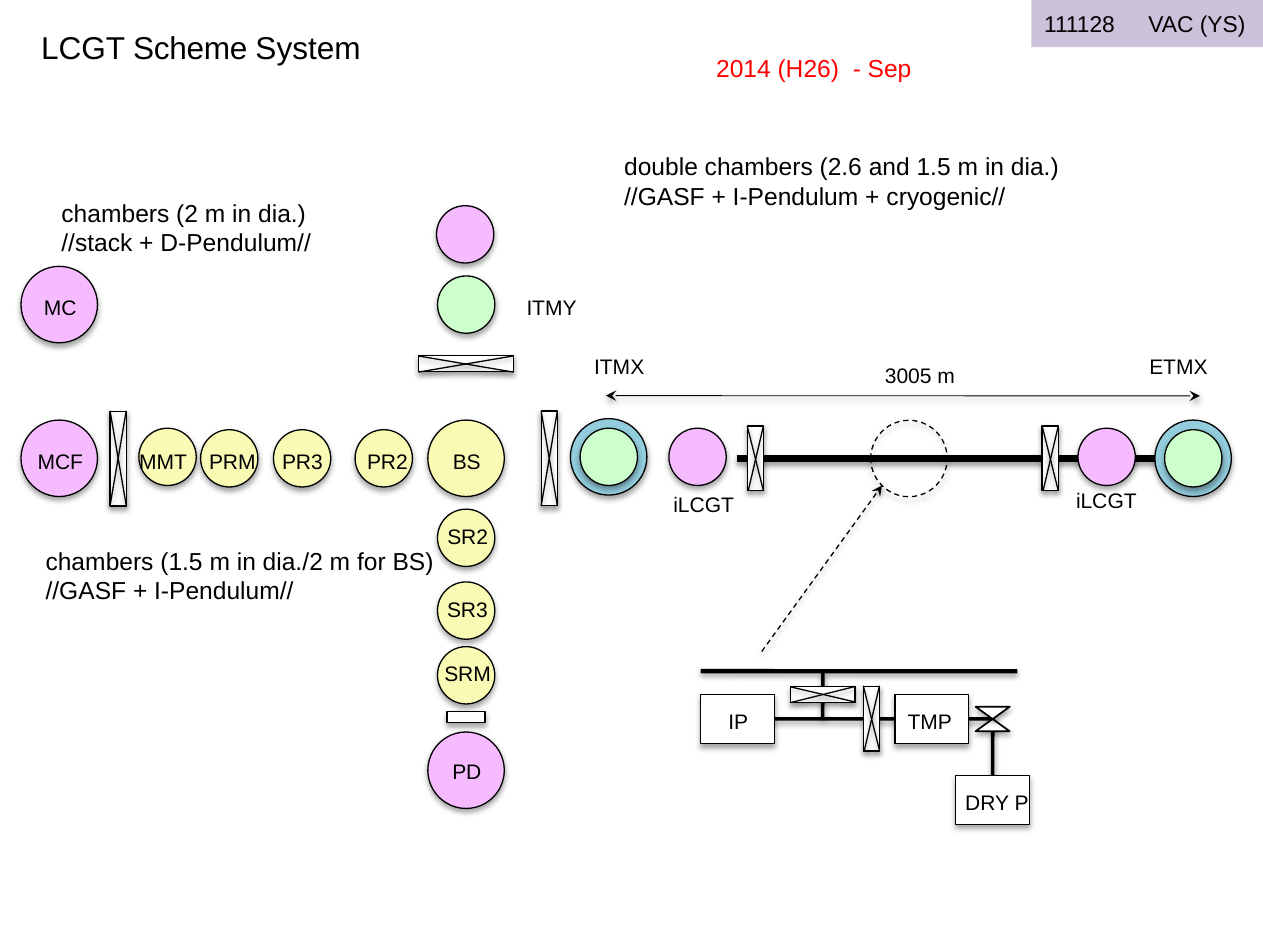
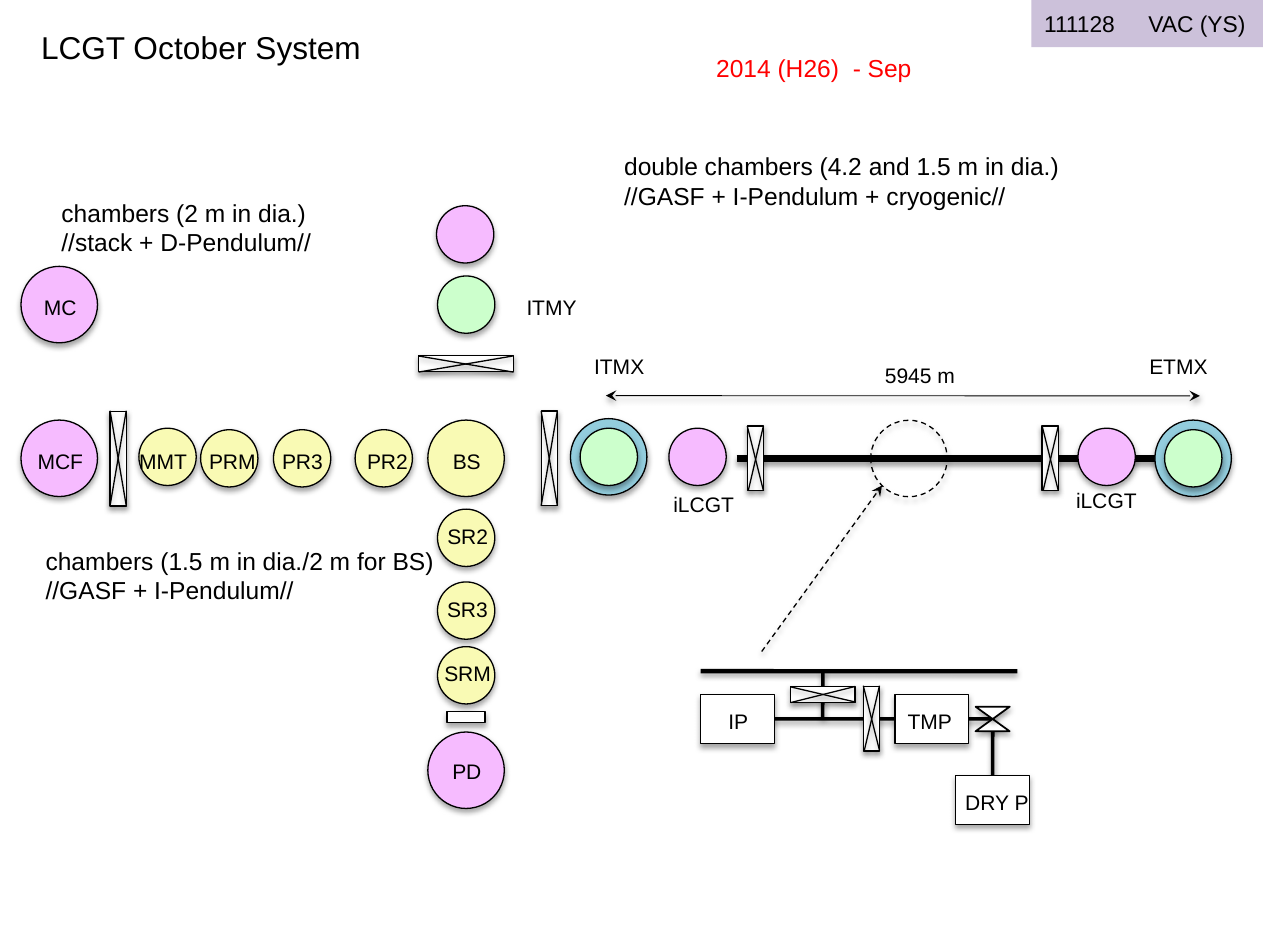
Scheme: Scheme -> October
2.6: 2.6 -> 4.2
3005: 3005 -> 5945
